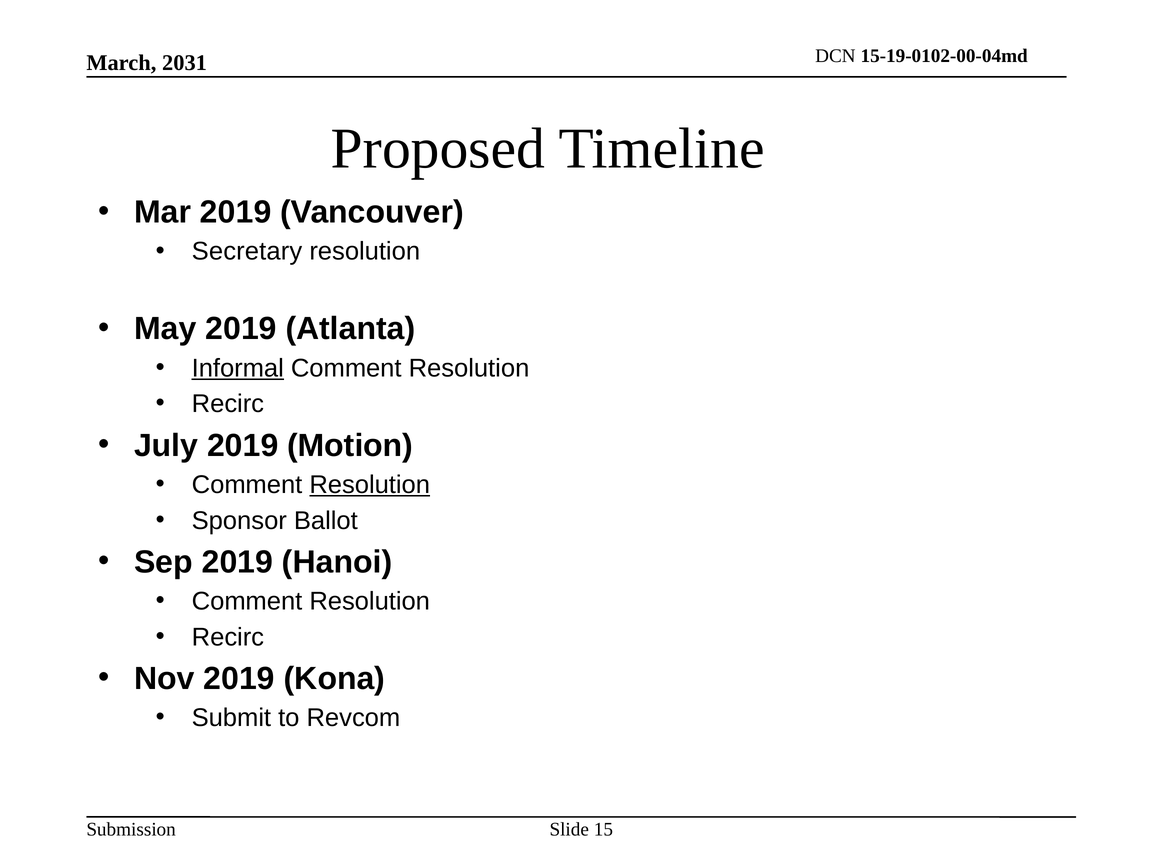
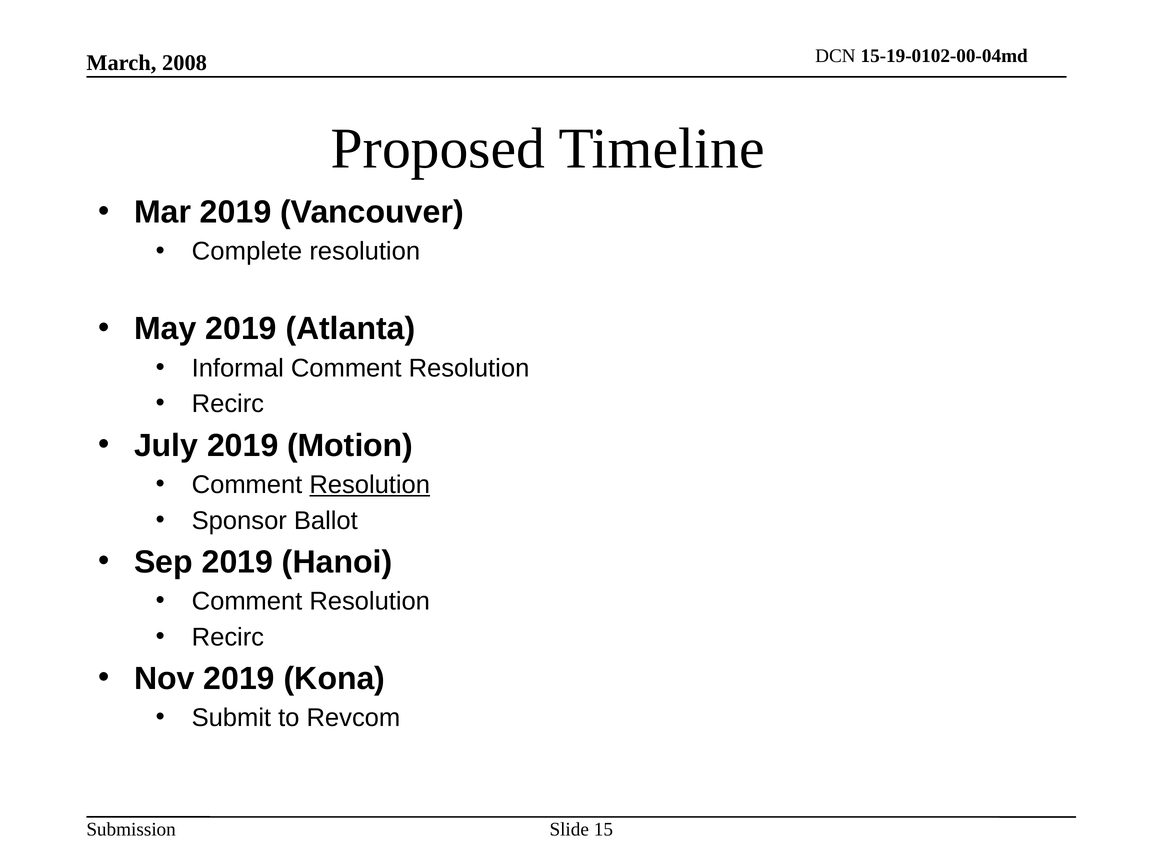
2031: 2031 -> 2008
Secretary: Secretary -> Complete
Informal underline: present -> none
